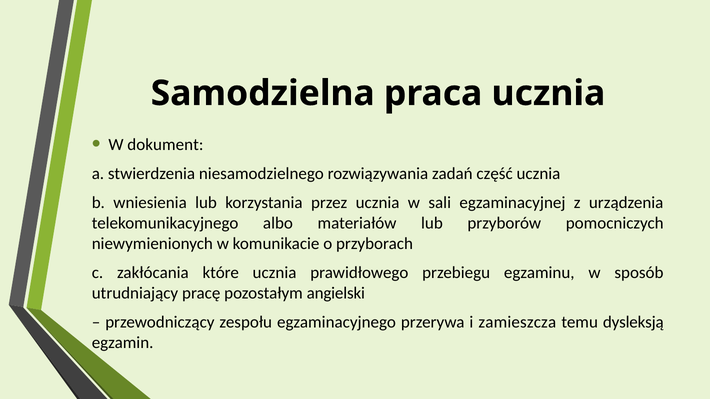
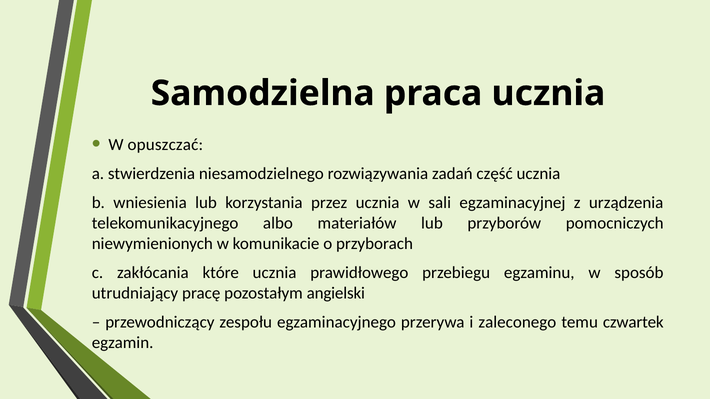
dokument: dokument -> opuszczać
zamieszcza: zamieszcza -> zaleconego
dysleksją: dysleksją -> czwartek
